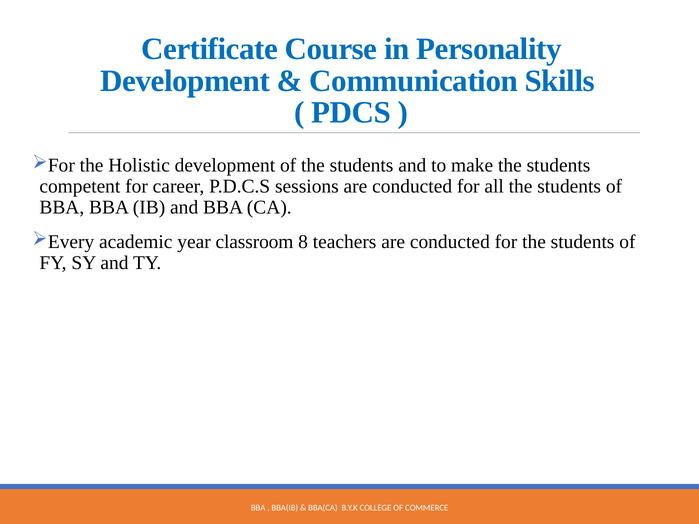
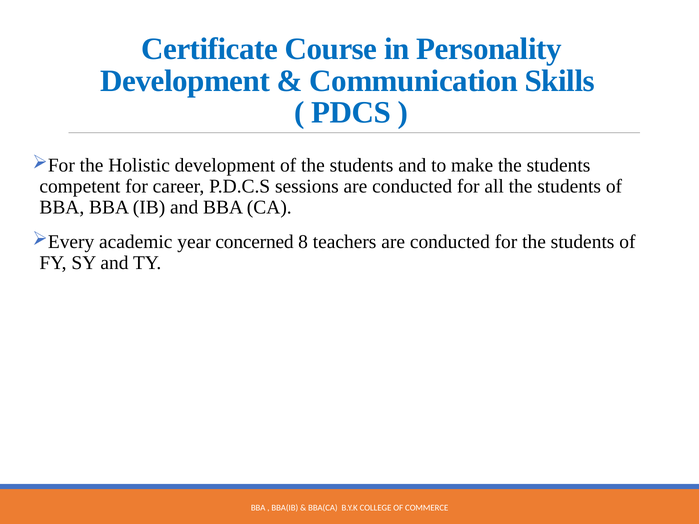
classroom: classroom -> concerned
